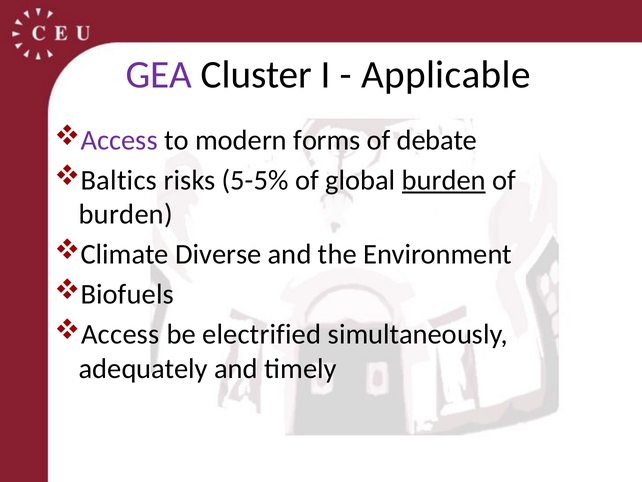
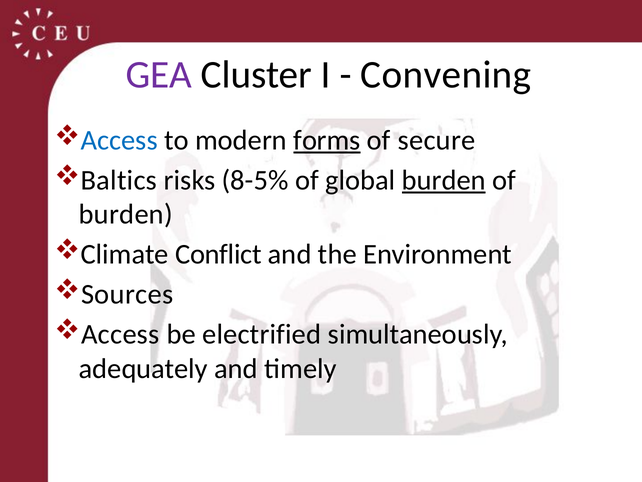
Applicable: Applicable -> Convening
Access at (119, 140) colour: purple -> blue
forms underline: none -> present
debate: debate -> secure
5-5%: 5-5% -> 8-5%
Diverse: Diverse -> Conflict
Biofuels: Biofuels -> Sources
